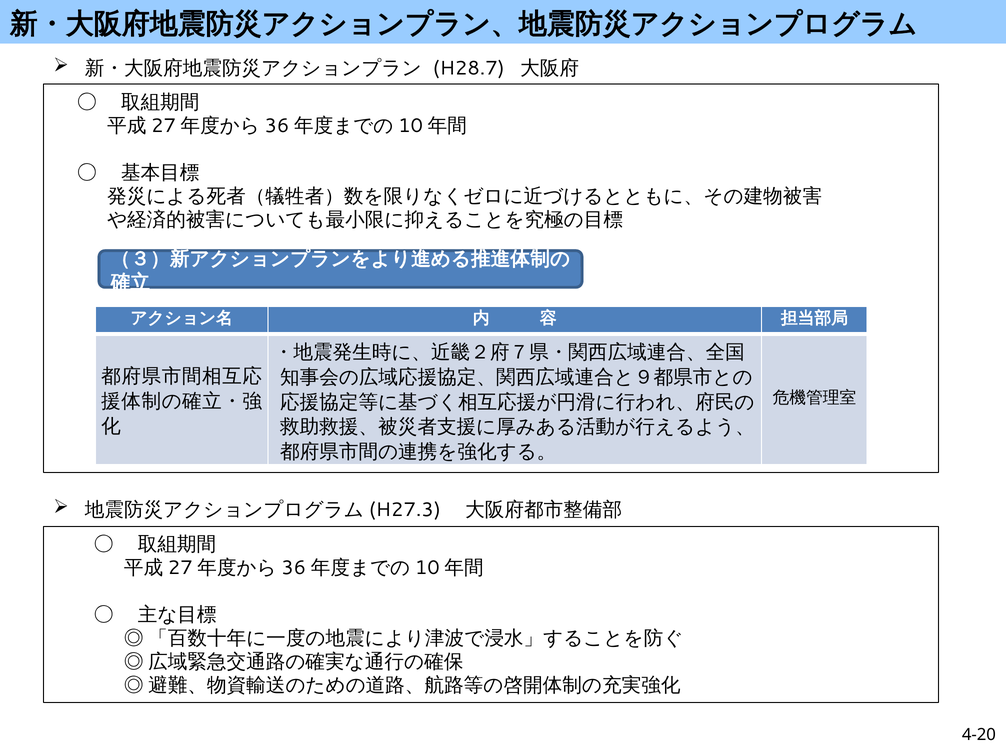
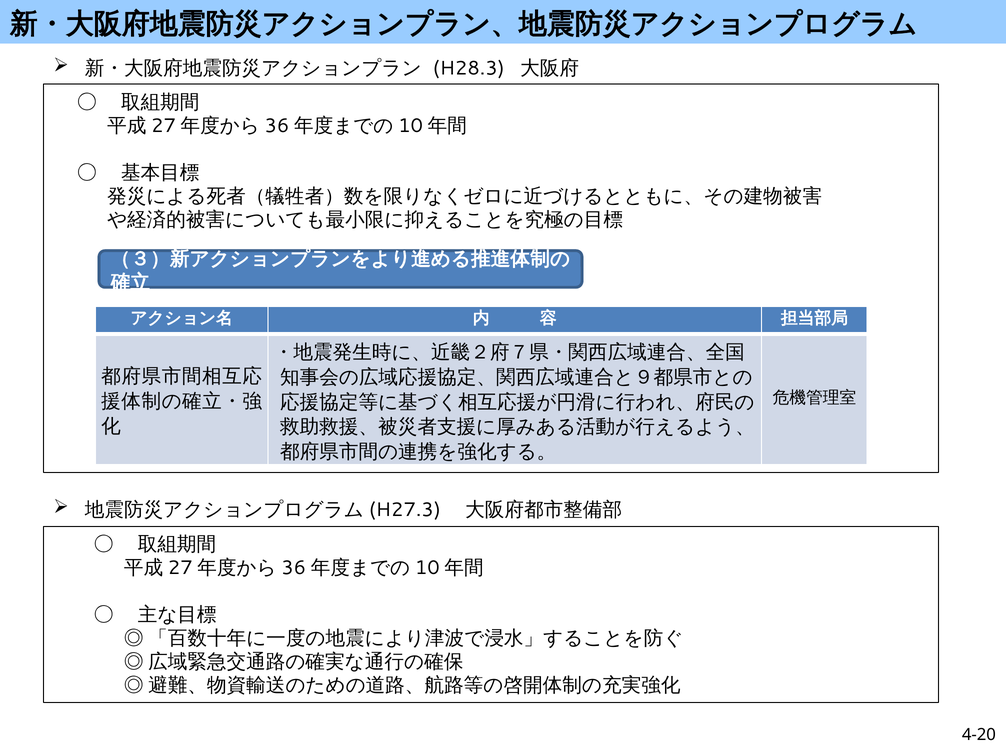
H28.7: H28.7 -> H28.3
